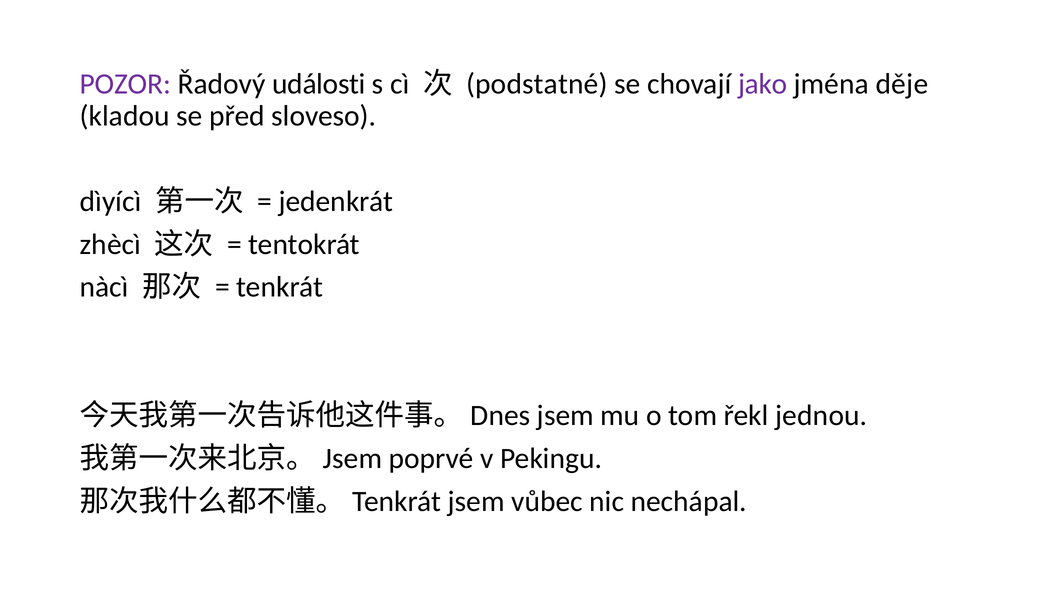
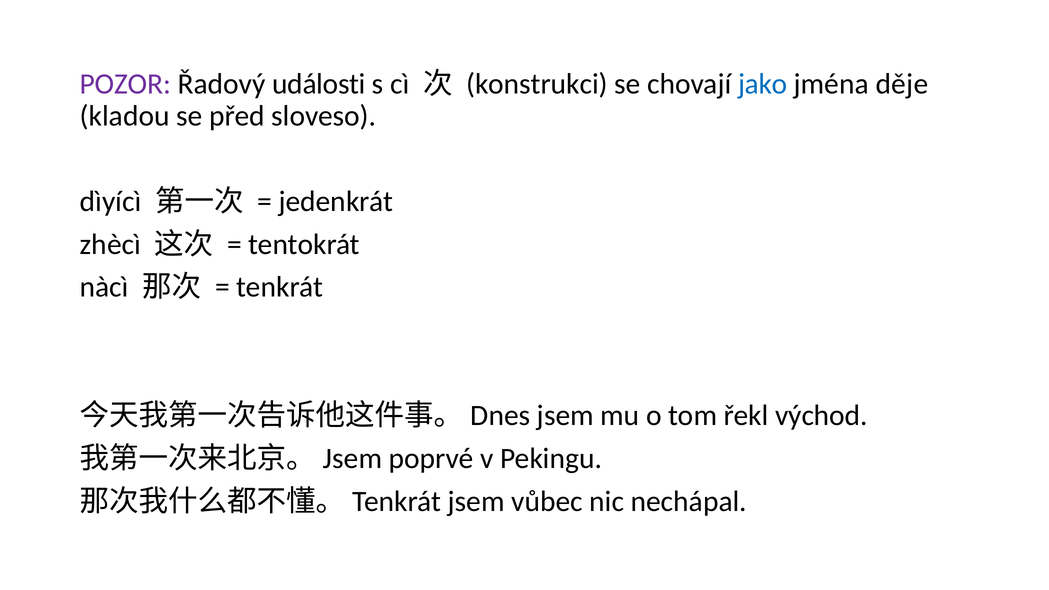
podstatné: podstatné -> konstrukci
jako colour: purple -> blue
jednou: jednou -> východ
